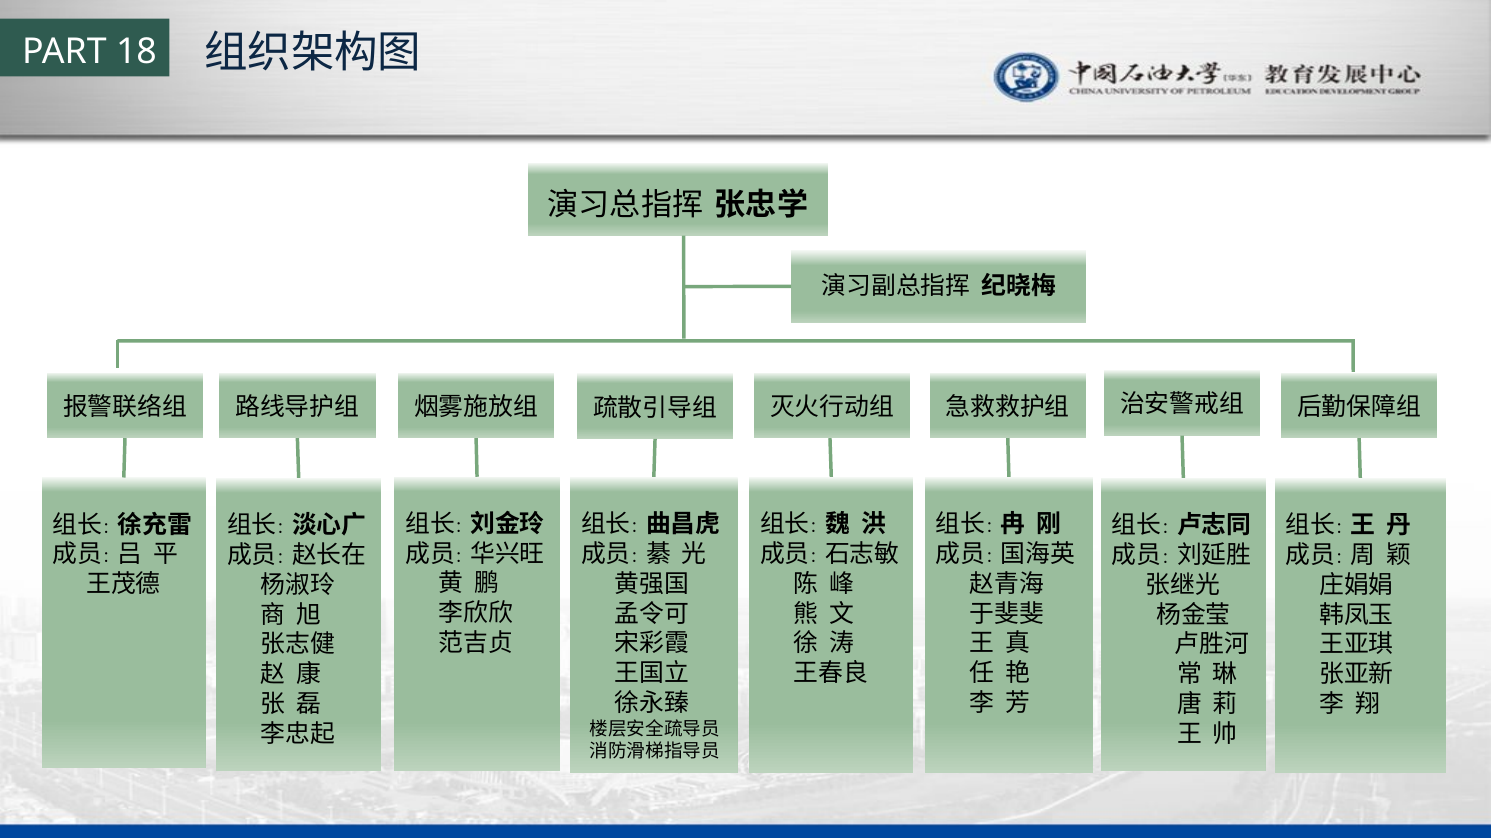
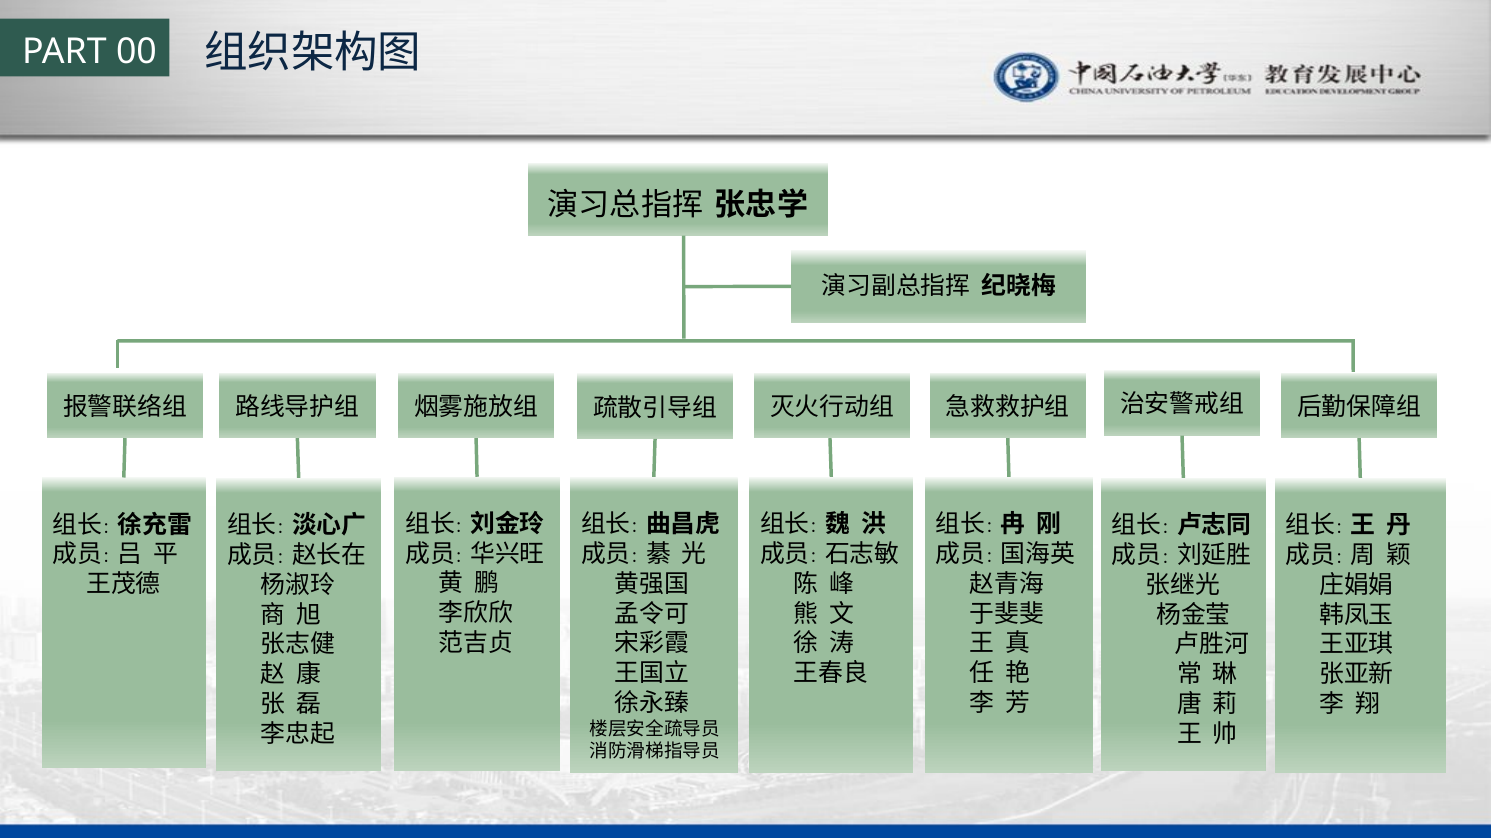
18: 18 -> 00
